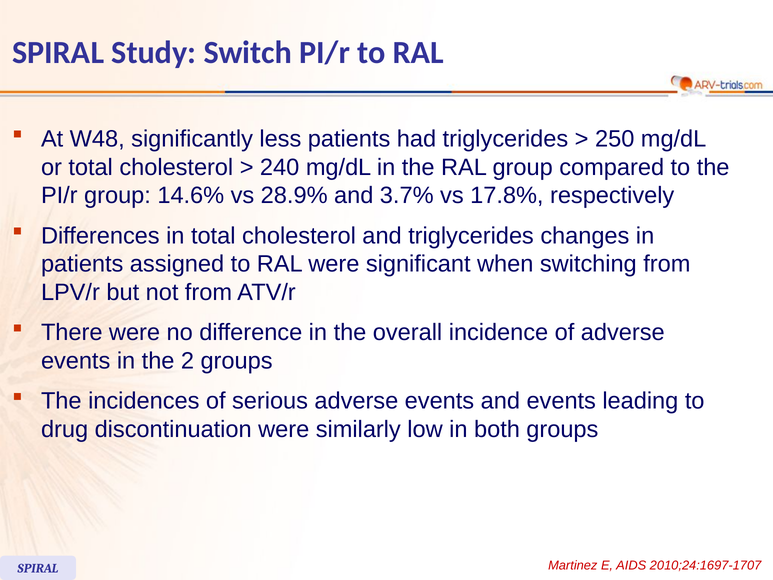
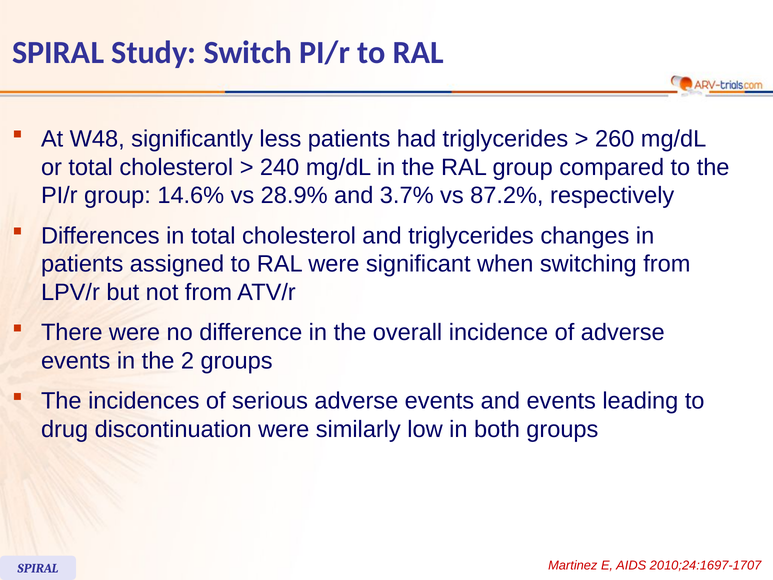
250: 250 -> 260
17.8%: 17.8% -> 87.2%
